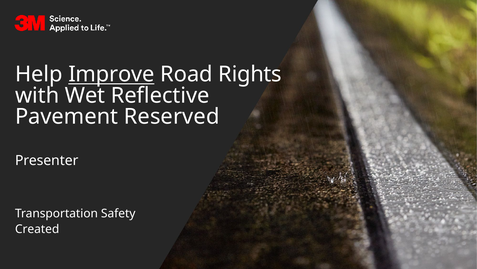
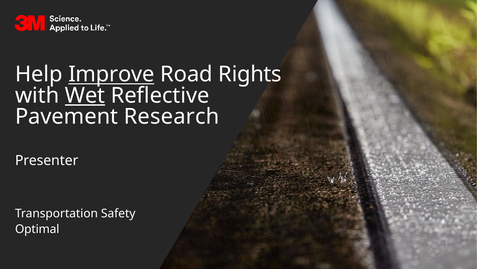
Wet underline: none -> present
Reserved: Reserved -> Research
Created: Created -> Optimal
